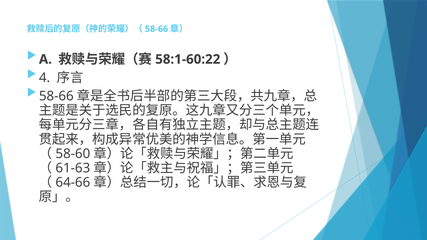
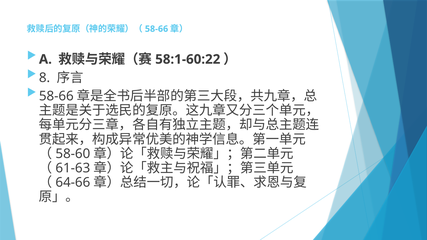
4: 4 -> 8
